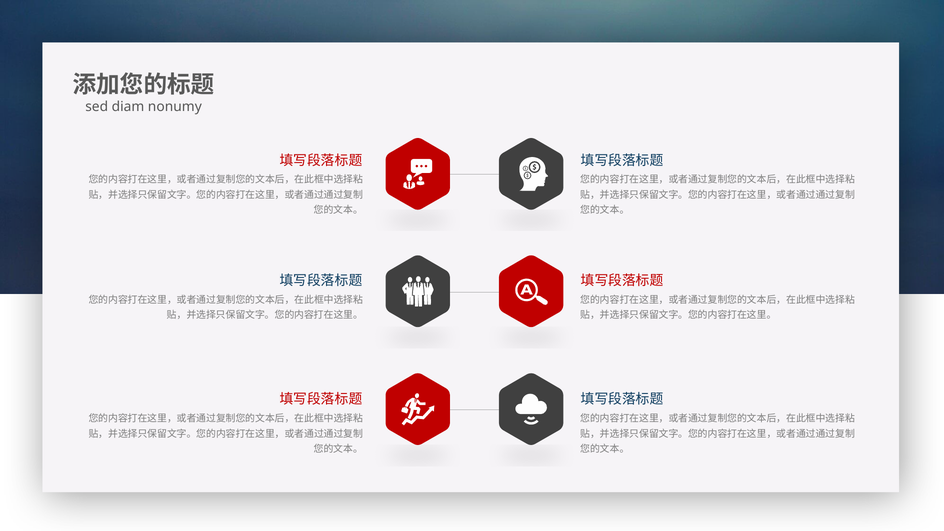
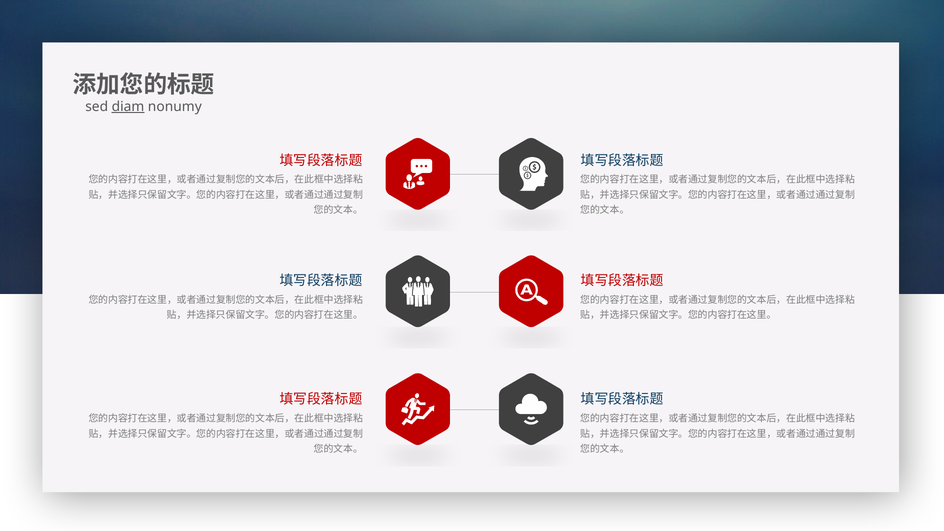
diam underline: none -> present
